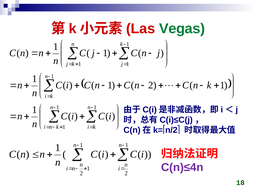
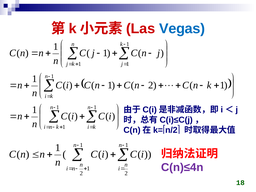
Vegas colour: green -> blue
